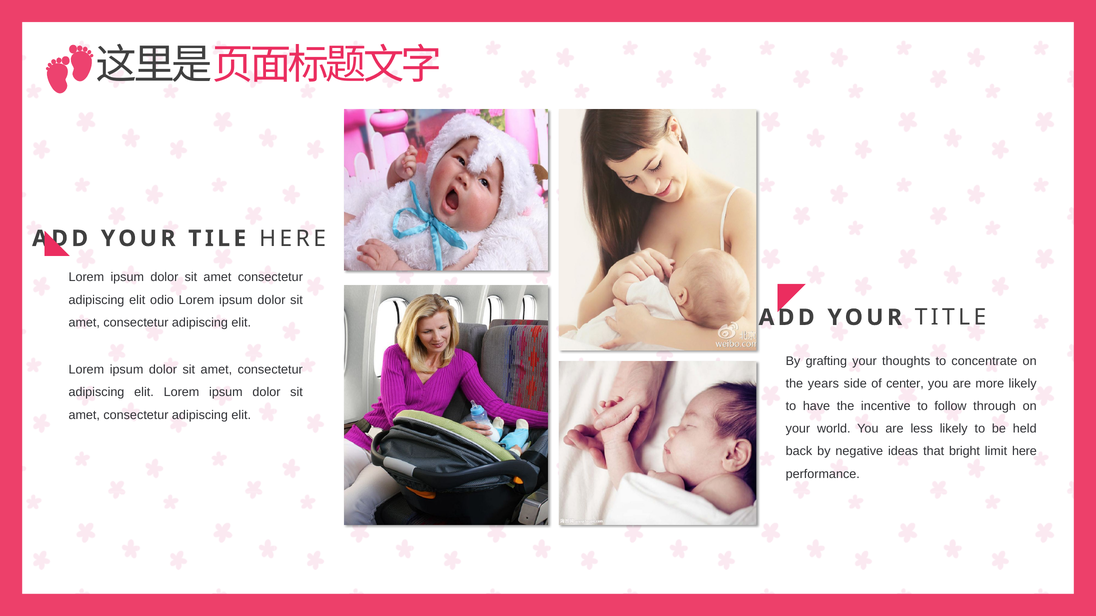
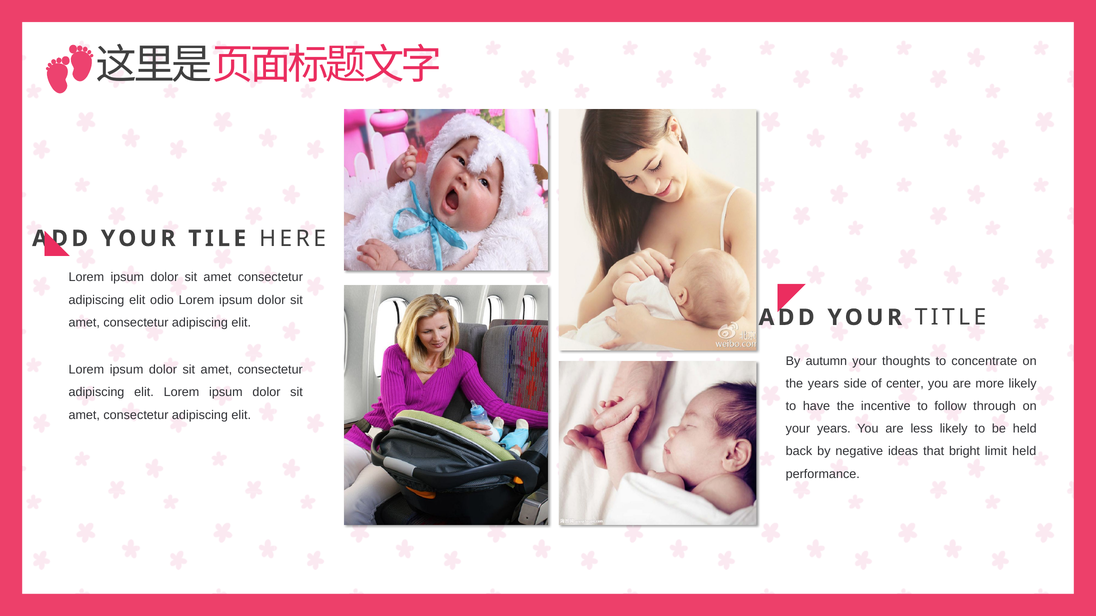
grafting: grafting -> autumn
your world: world -> years
limit here: here -> held
